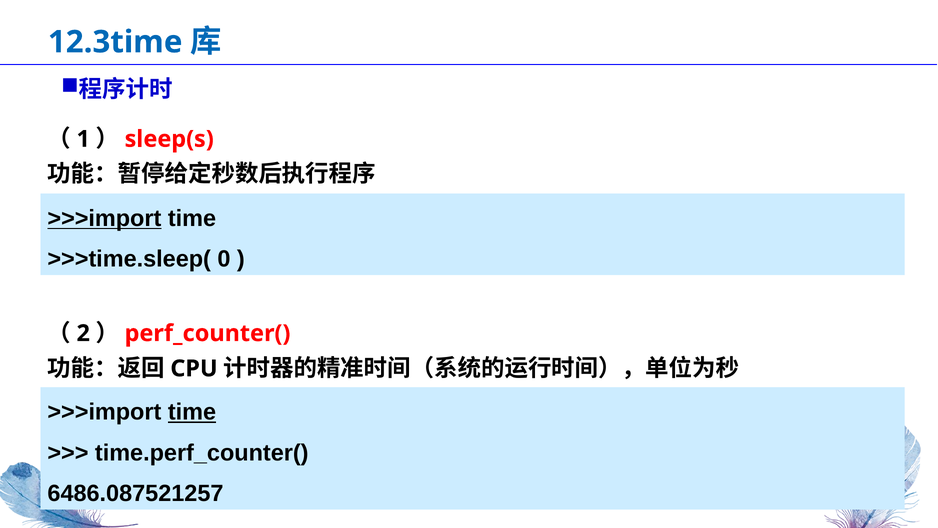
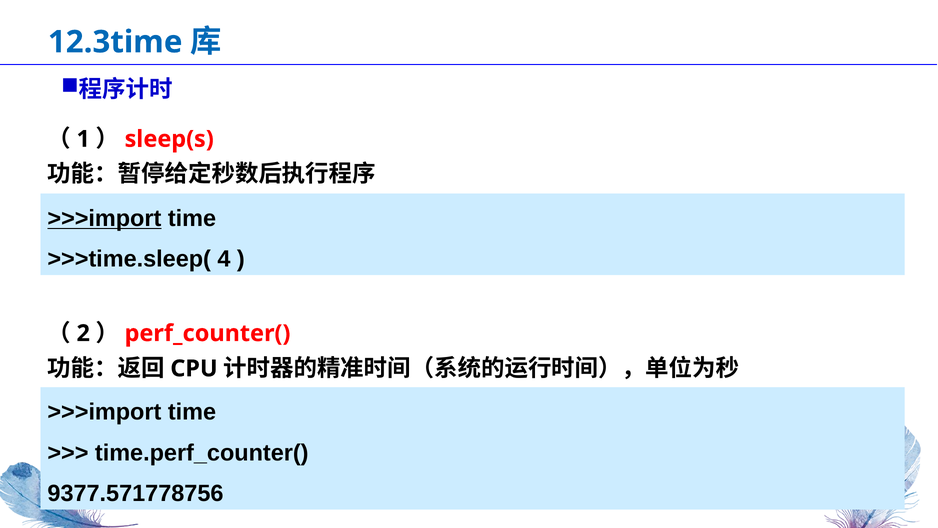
0: 0 -> 4
time at (192, 412) underline: present -> none
6486.087521257: 6486.087521257 -> 9377.571778756
